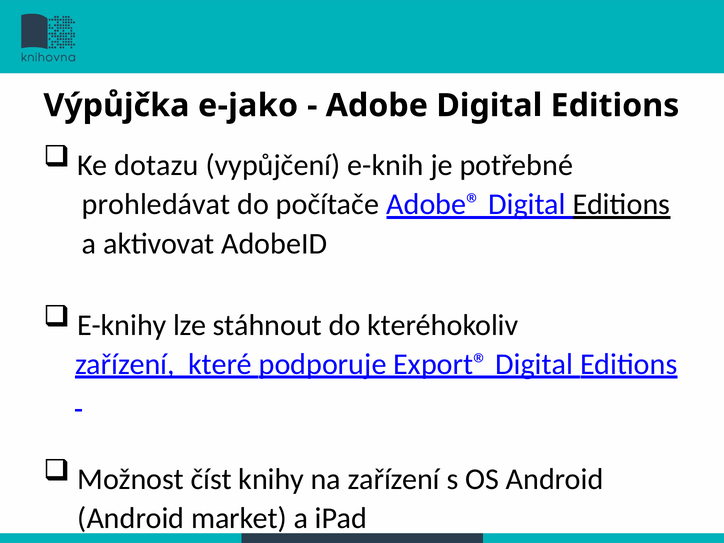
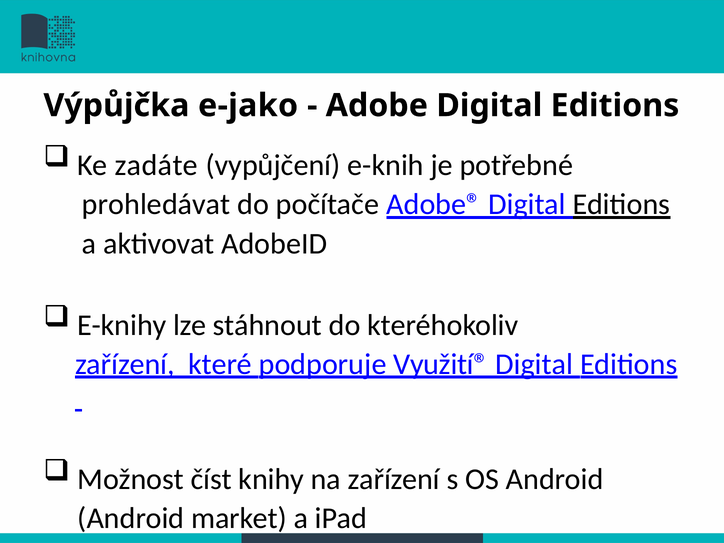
dotazu: dotazu -> zadáte
Export®: Export® -> Využití®
